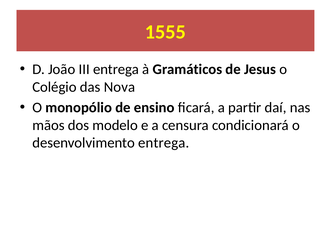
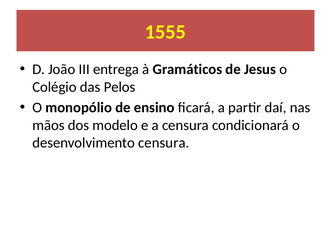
Nova: Nova -> Pelos
desenvolvimento entrega: entrega -> censura
